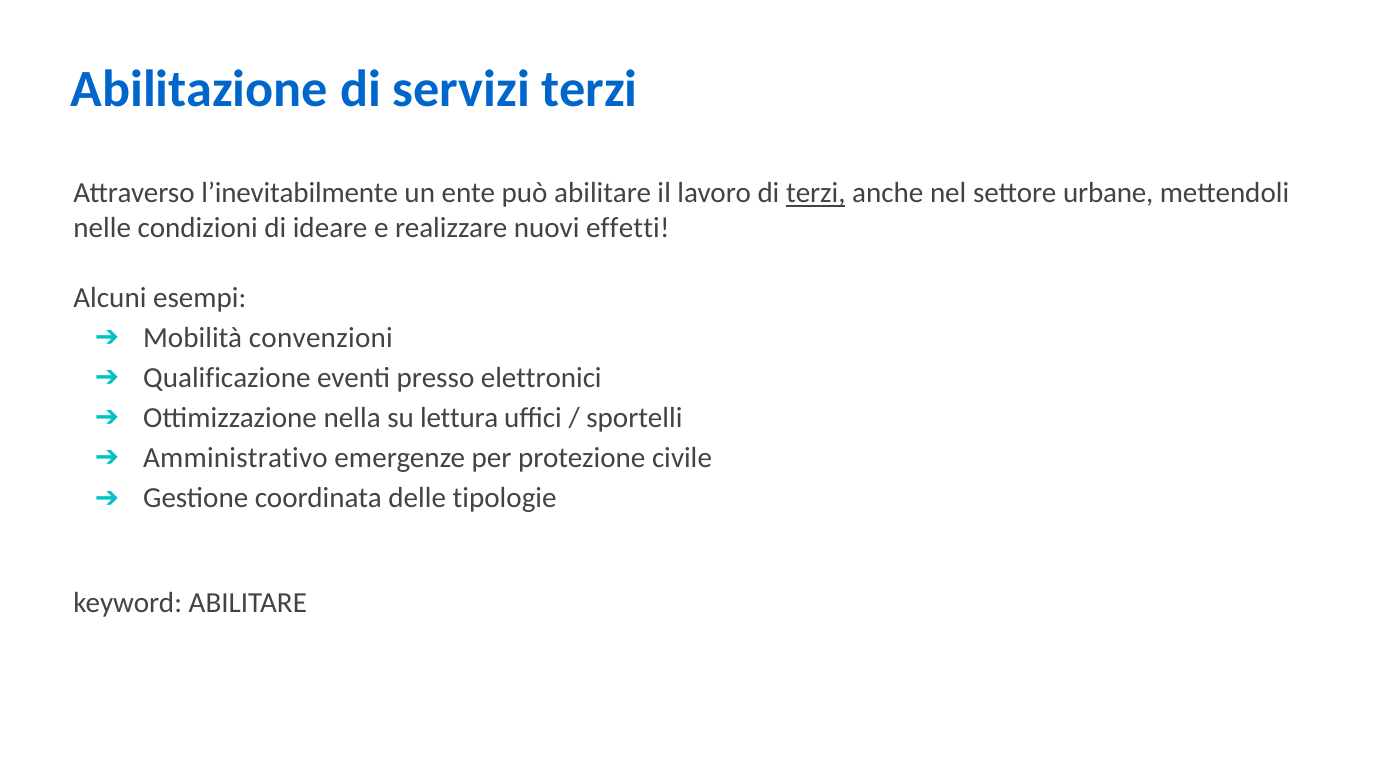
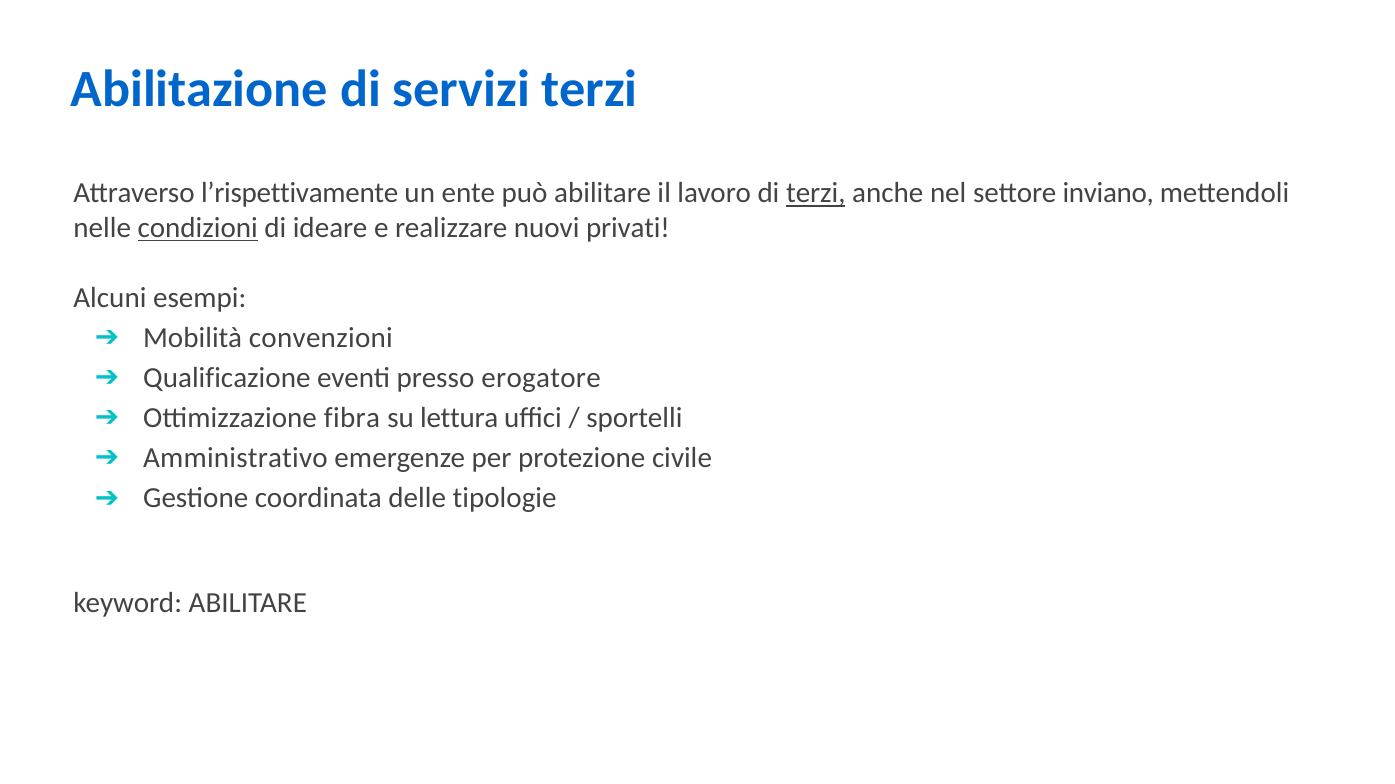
l’inevitabilmente: l’inevitabilmente -> l’rispettivamente
urbane: urbane -> inviano
condizioni underline: none -> present
effetti: effetti -> privati
elettronici: elettronici -> erogatore
nella: nella -> fibra
